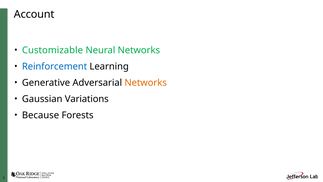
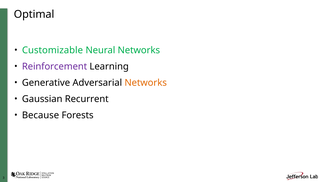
Account: Account -> Optimal
Reinforcement colour: blue -> purple
Variations: Variations -> Recurrent
